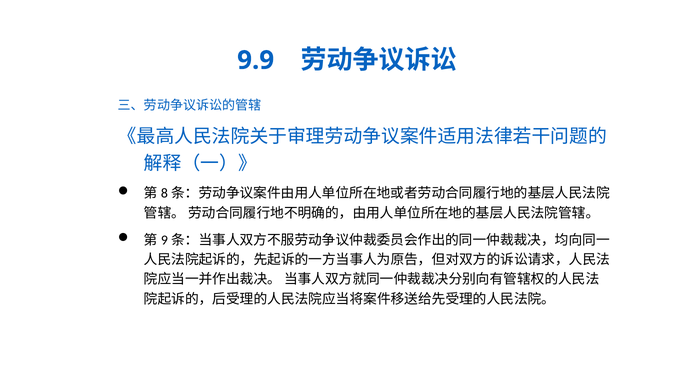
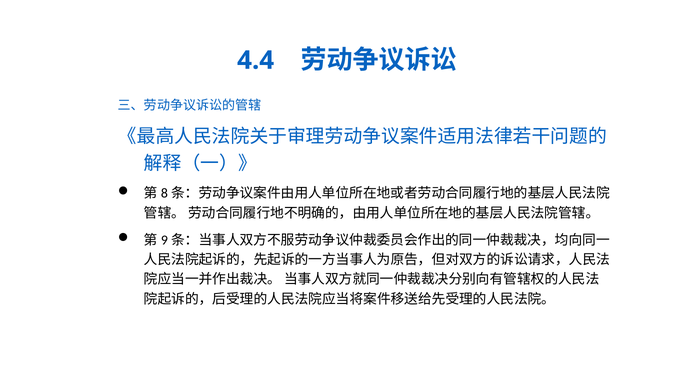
9.9: 9.9 -> 4.4
